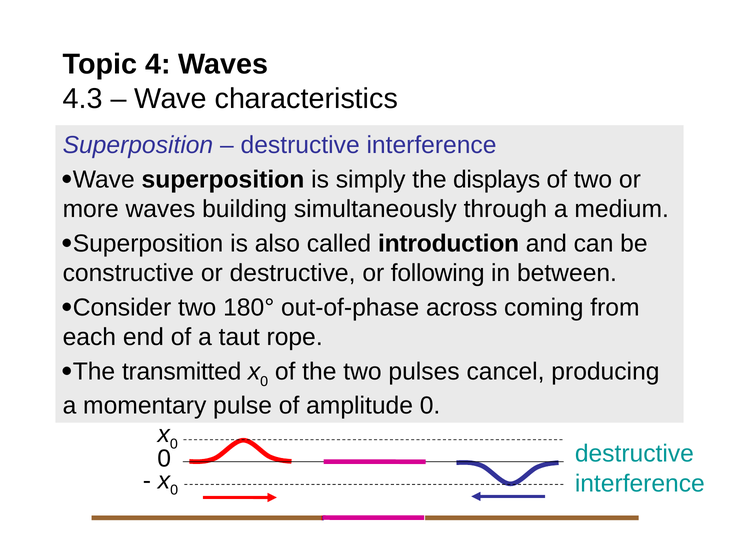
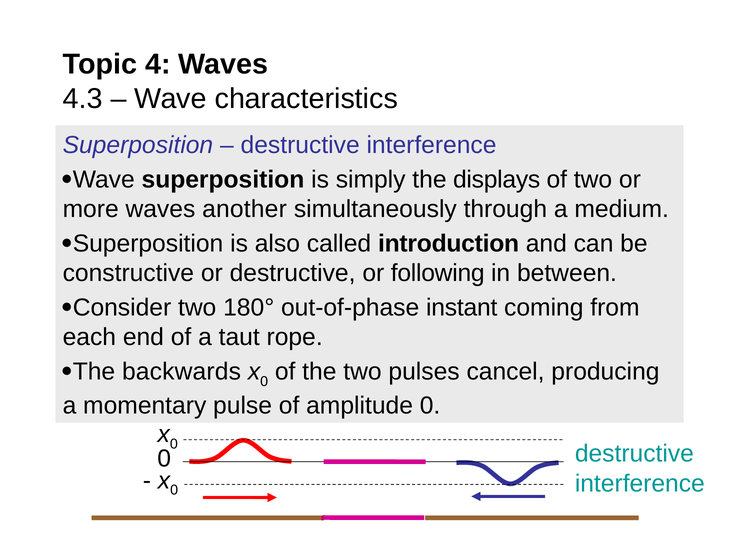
building: building -> another
across: across -> instant
transmitted: transmitted -> backwards
